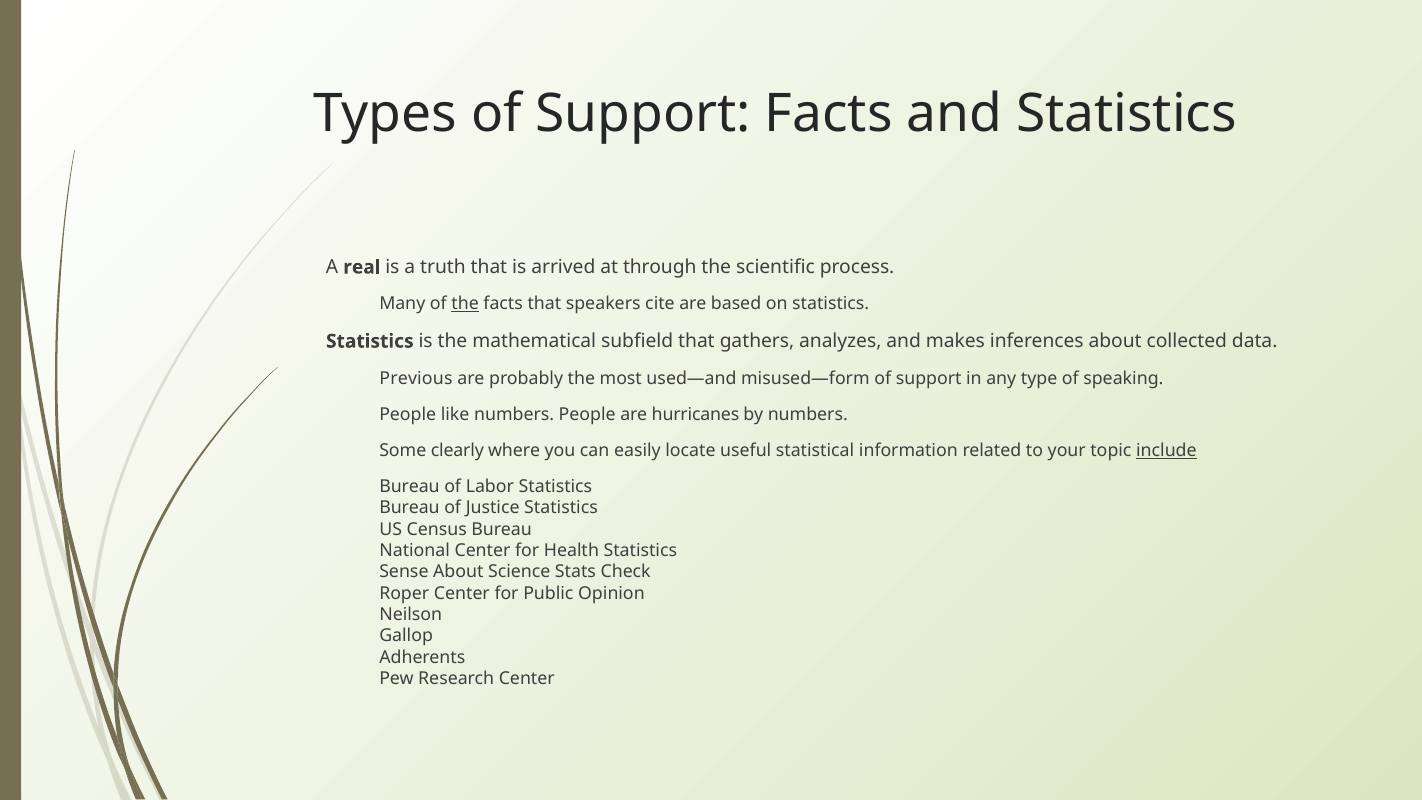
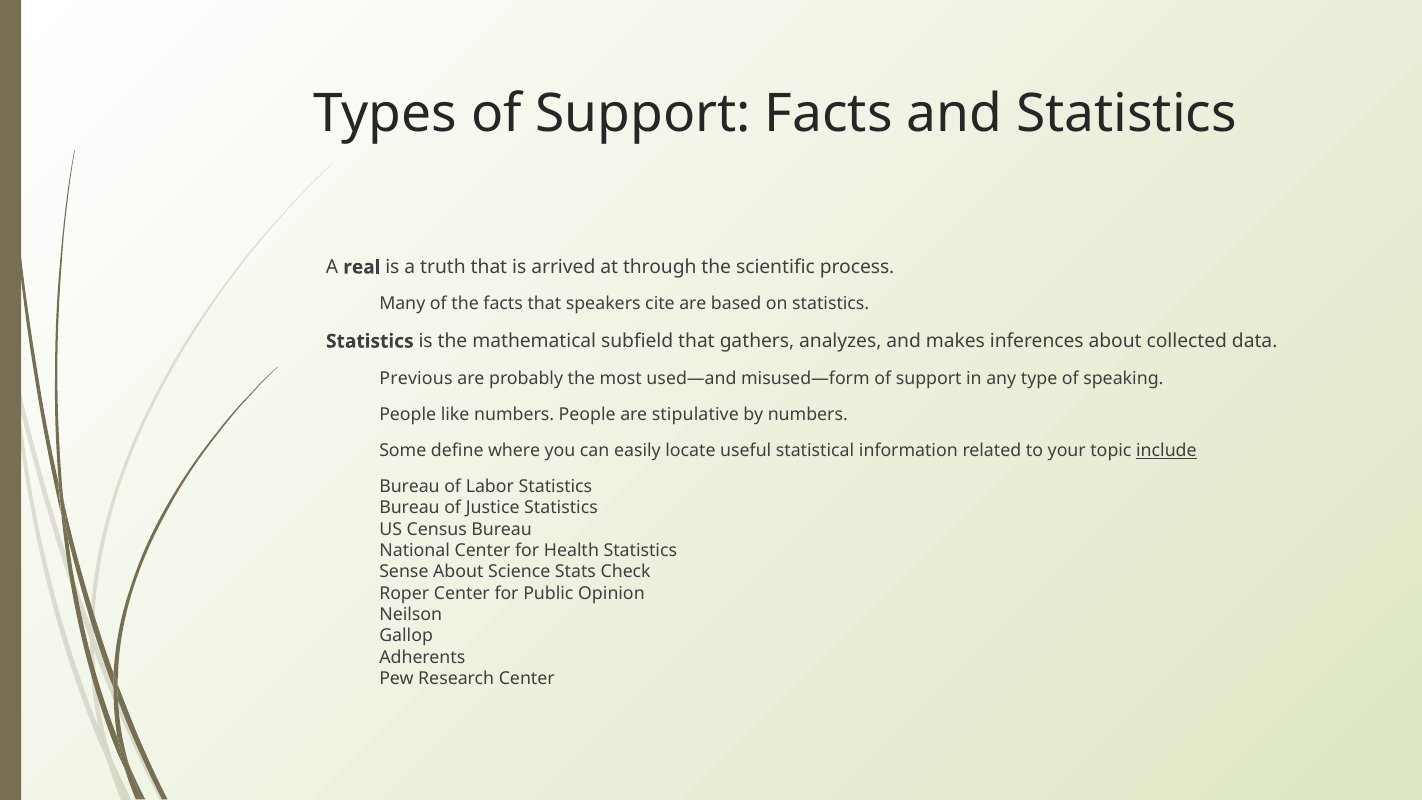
the at (465, 304) underline: present -> none
hurricanes: hurricanes -> stipulative
clearly: clearly -> define
